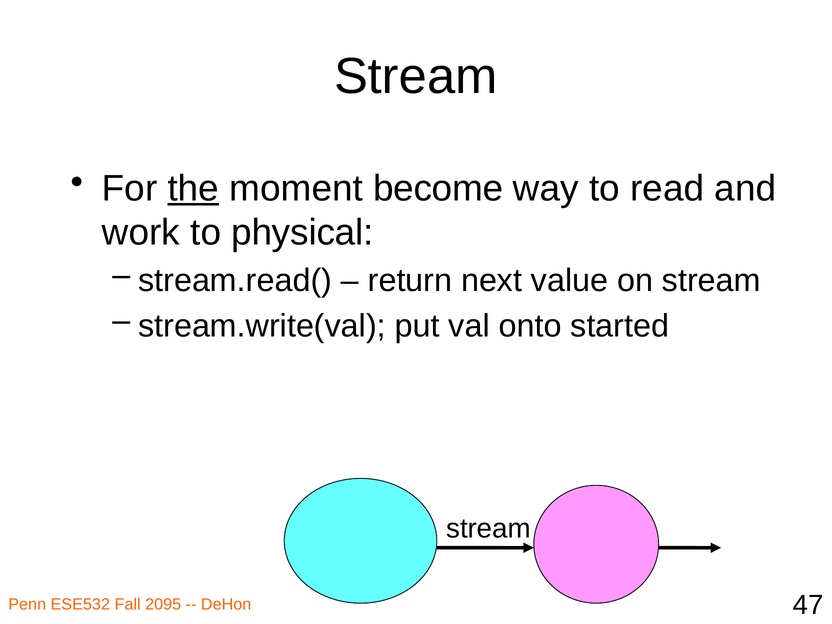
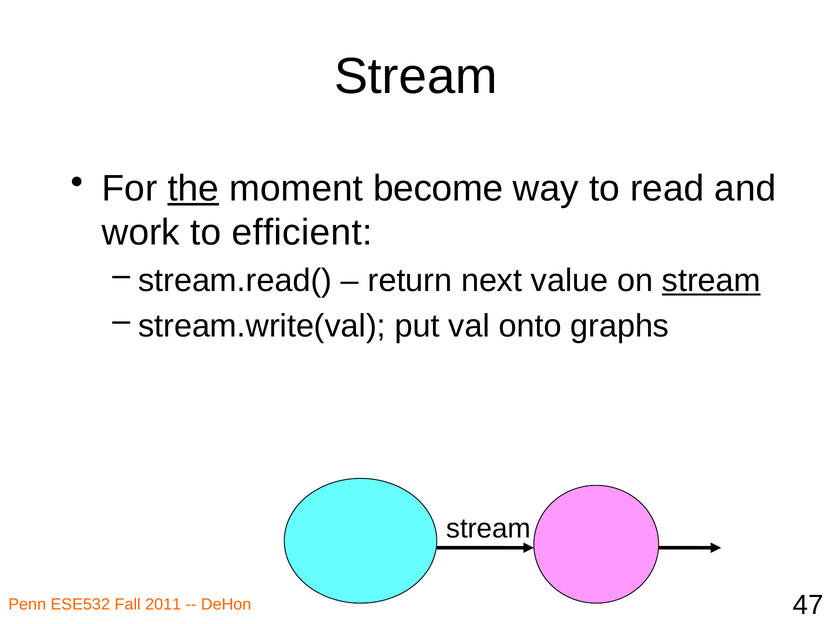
physical: physical -> efficient
stream at (711, 281) underline: none -> present
started: started -> graphs
2095: 2095 -> 2011
